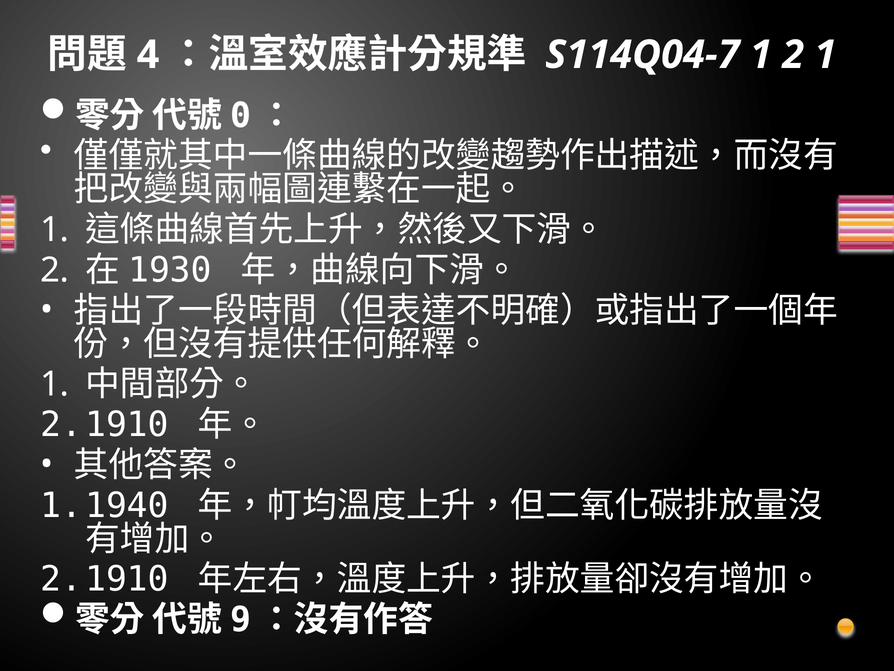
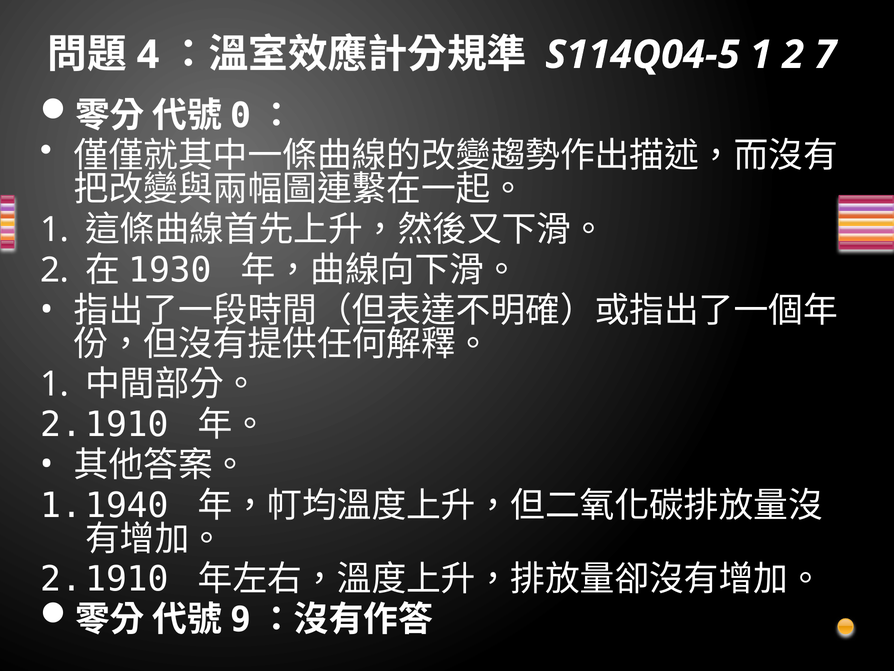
S114Q04-7: S114Q04-7 -> S114Q04-5
2 1: 1 -> 7
